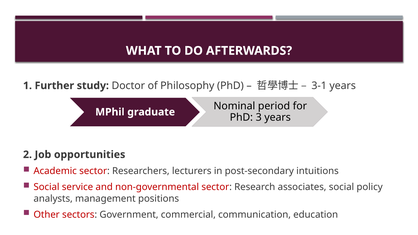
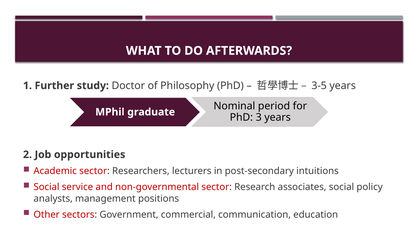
3-1: 3-1 -> 3-5
